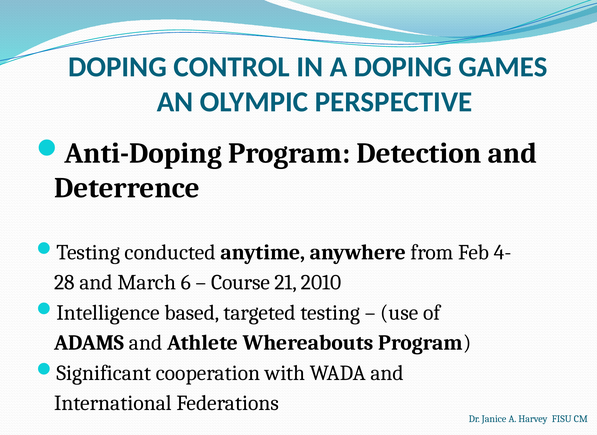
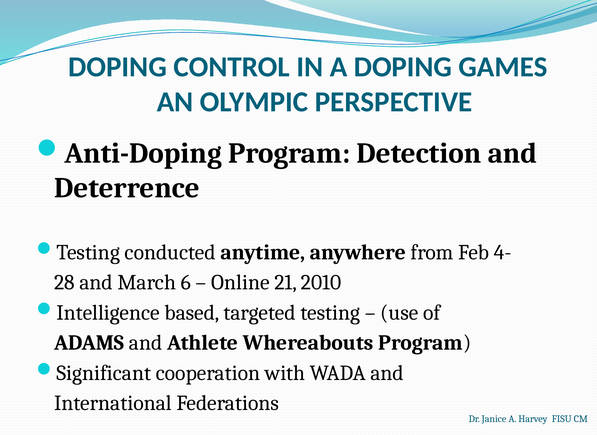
Course: Course -> Online
